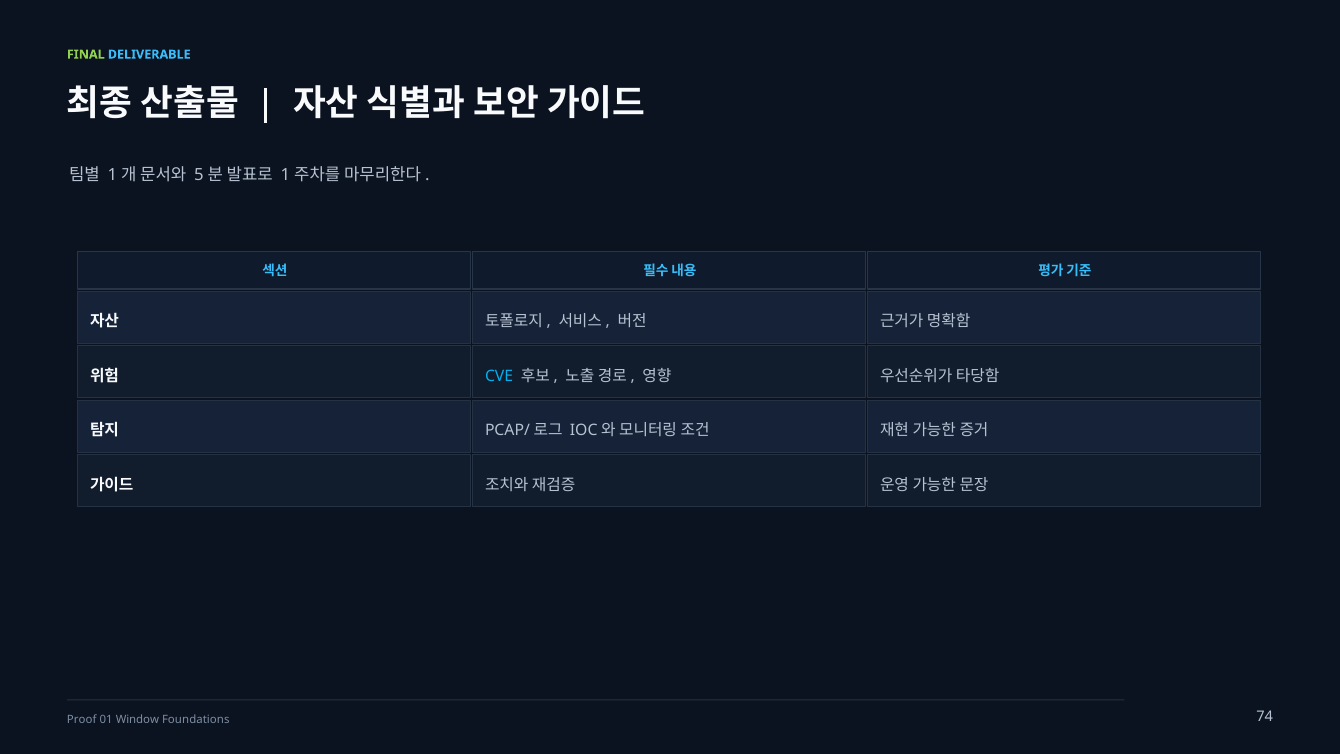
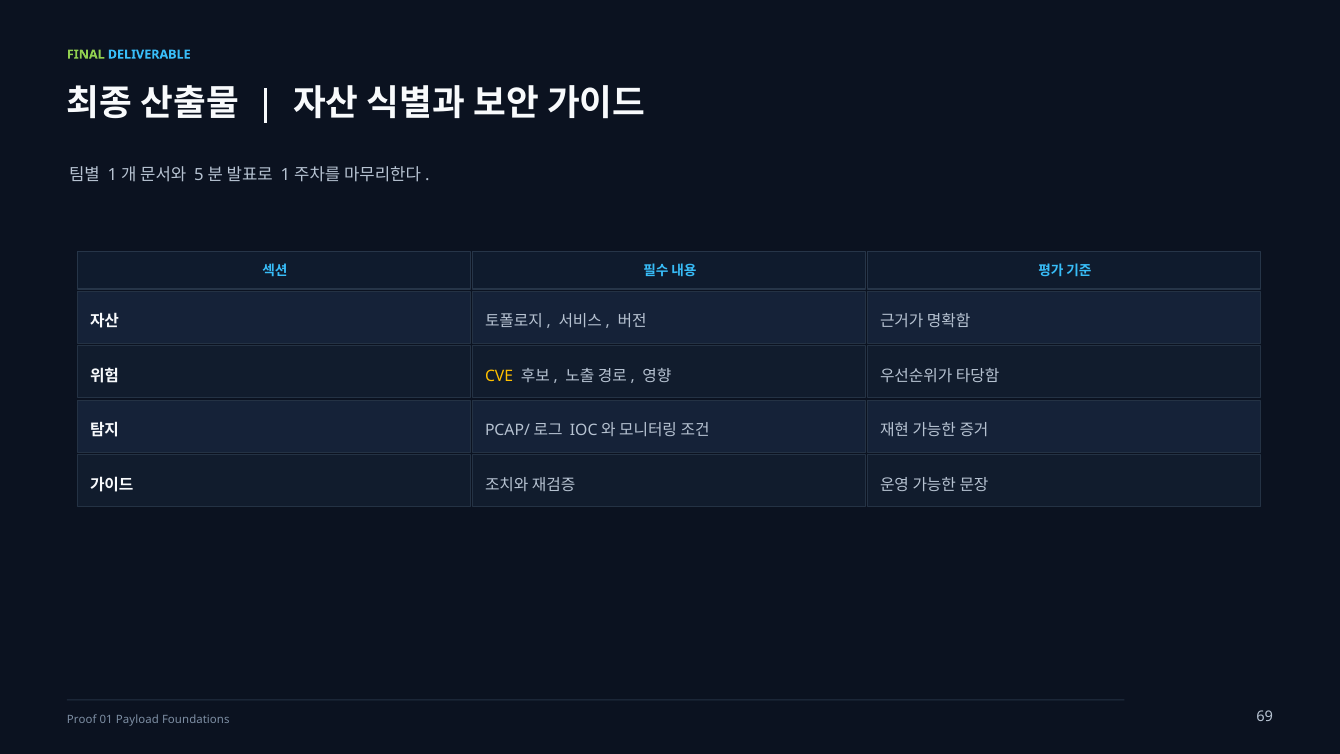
CVE colour: light blue -> yellow
Window: Window -> Payload
74: 74 -> 69
